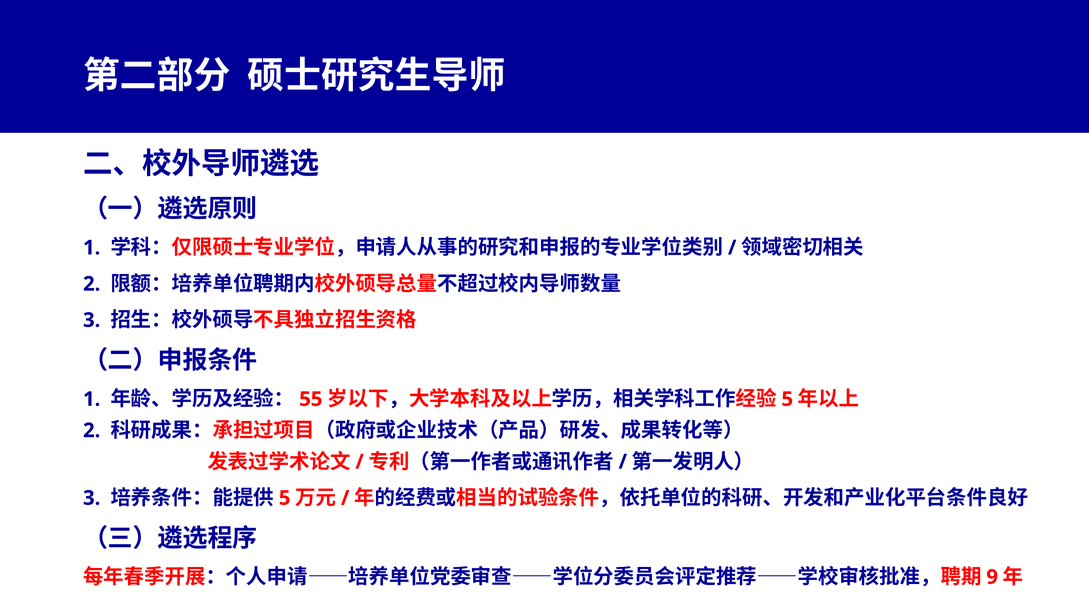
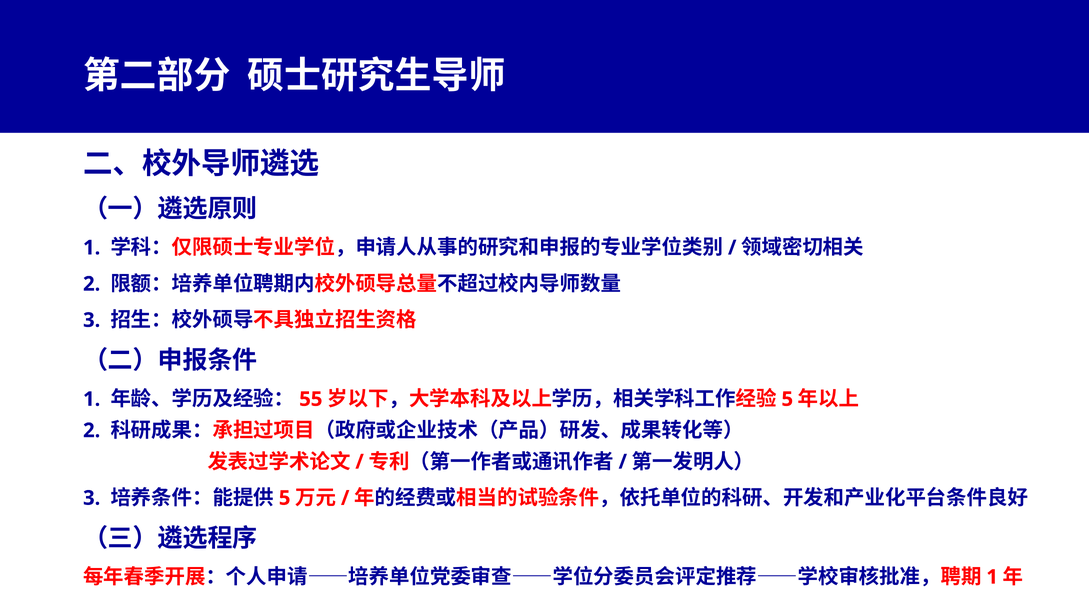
9 at (992, 577): 9 -> 1
